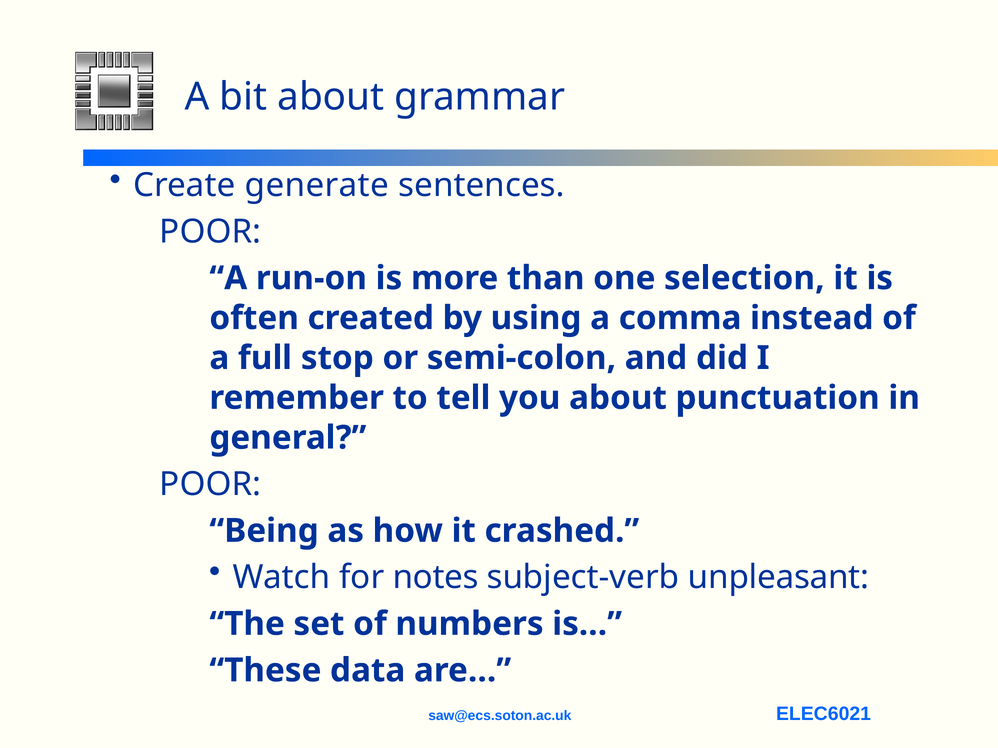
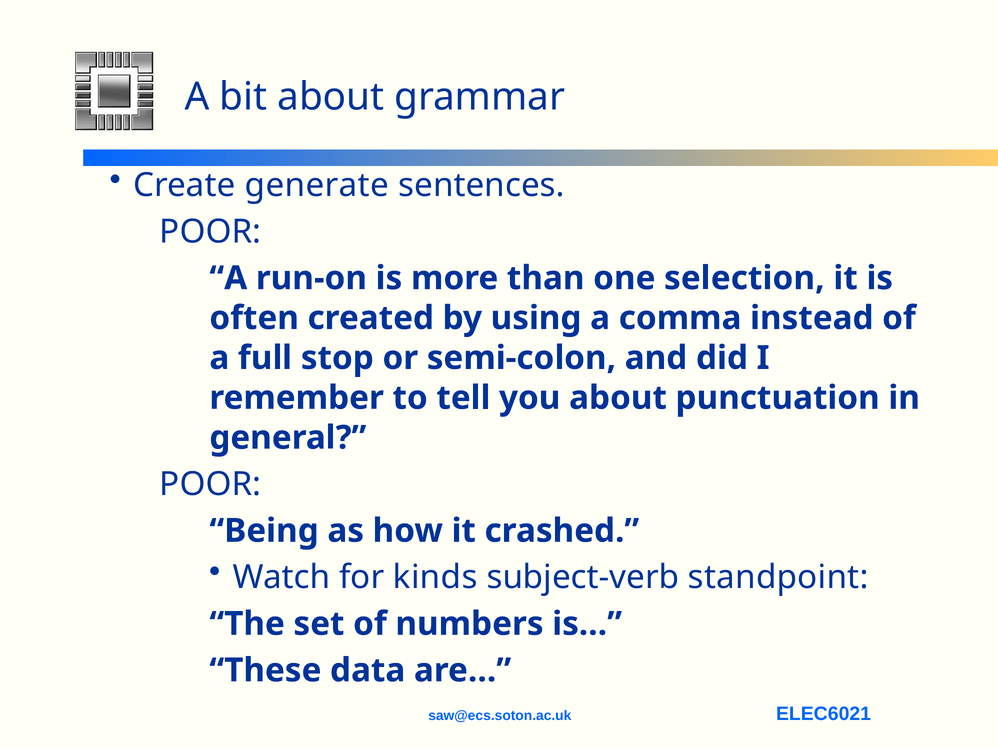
notes: notes -> kinds
unpleasant: unpleasant -> standpoint
